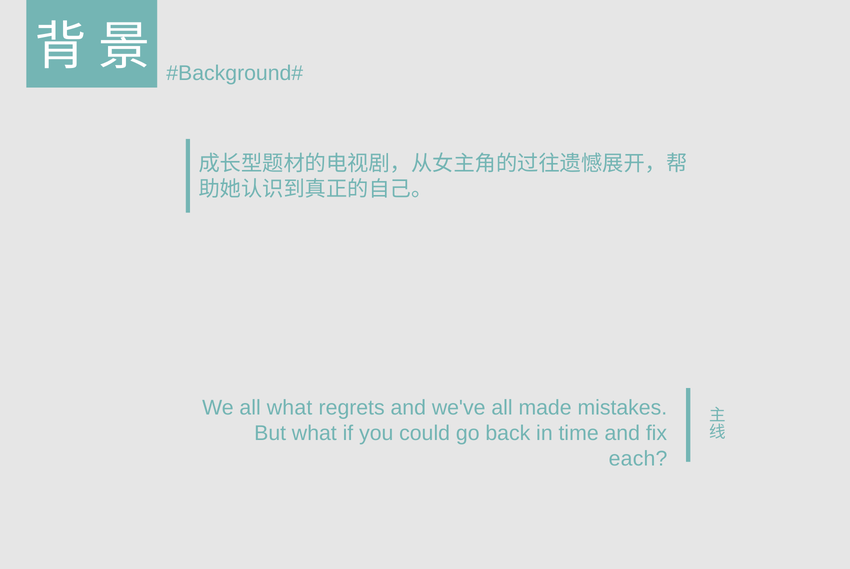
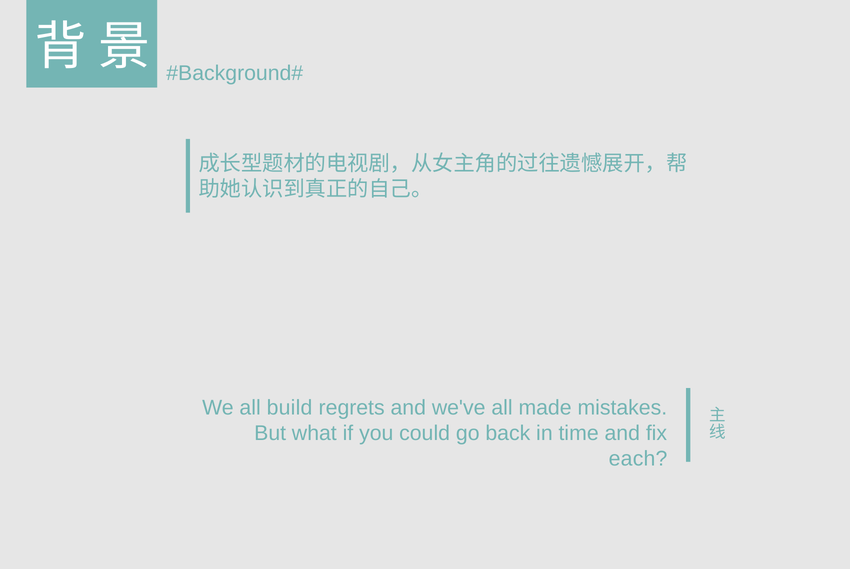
all what: what -> build
